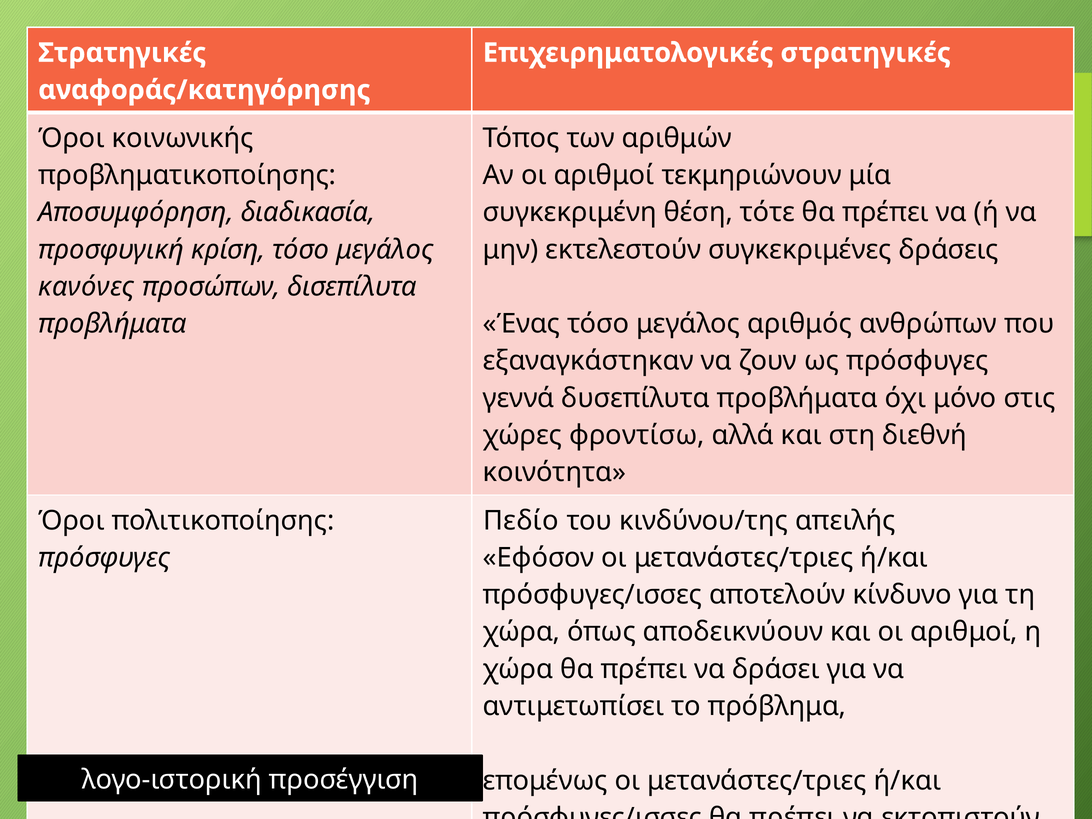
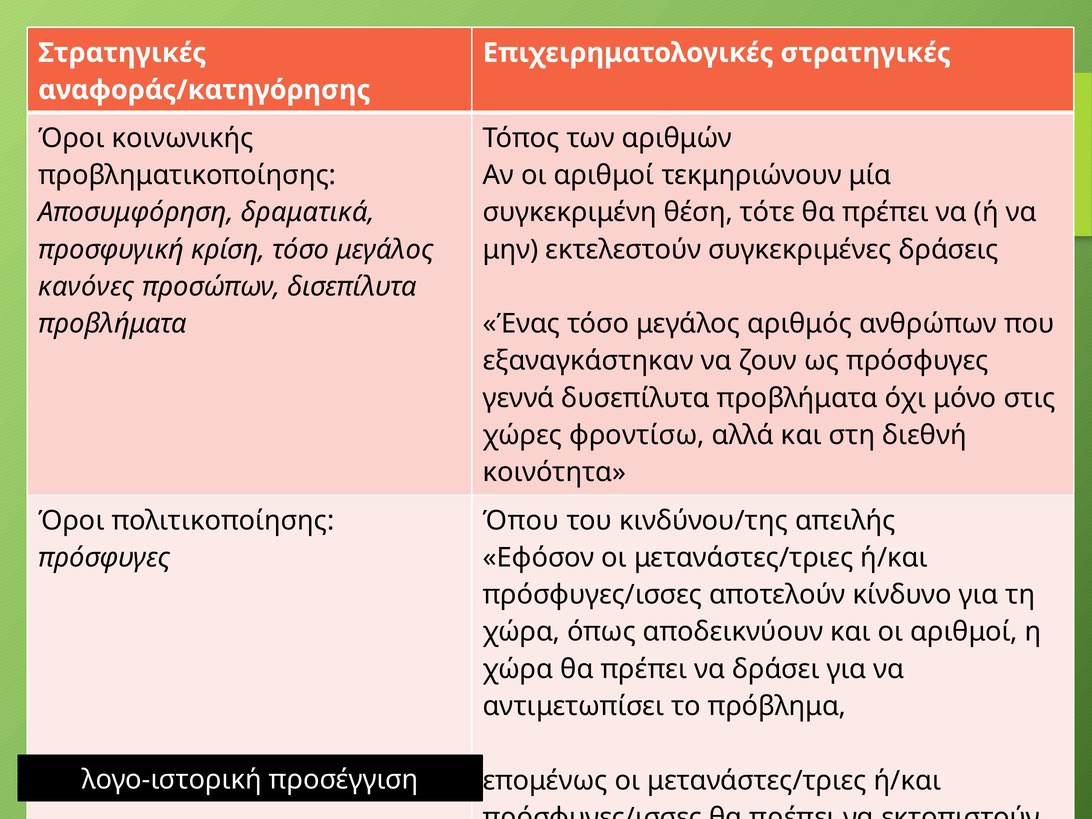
διαδικασία: διαδικασία -> δραματικά
Πεδίο: Πεδίο -> Όπου
